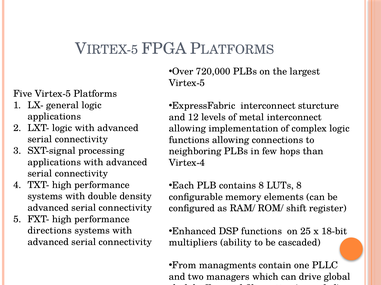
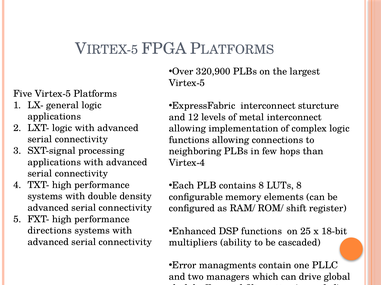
720,000: 720,000 -> 320,900
From: From -> Error
